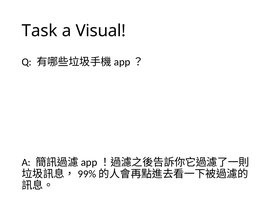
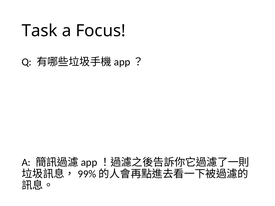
Visual: Visual -> Focus
